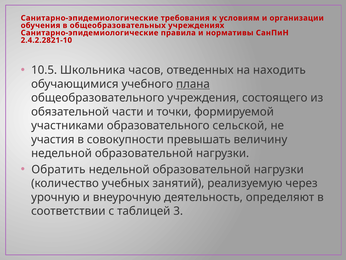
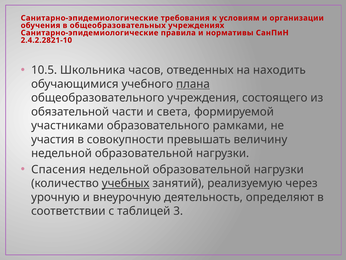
точки: точки -> света
сельской: сельской -> рамками
Обратить: Обратить -> Спасения
учебных underline: none -> present
